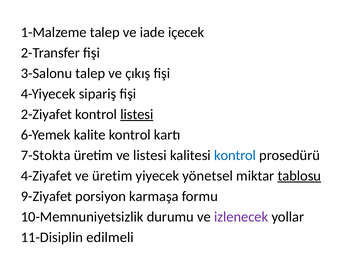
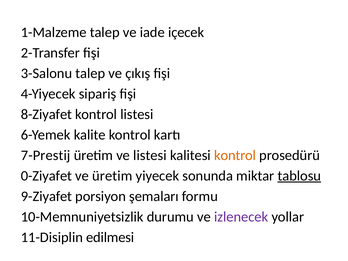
2-Ziyafet: 2-Ziyafet -> 8-Ziyafet
listesi at (137, 114) underline: present -> none
7-Stokta: 7-Stokta -> 7-Prestij
kontrol at (235, 155) colour: blue -> orange
4-Ziyafet: 4-Ziyafet -> 0-Ziyafet
yönetsel: yönetsel -> sonunda
karmaşa: karmaşa -> şemaları
edilmeli: edilmeli -> edilmesi
